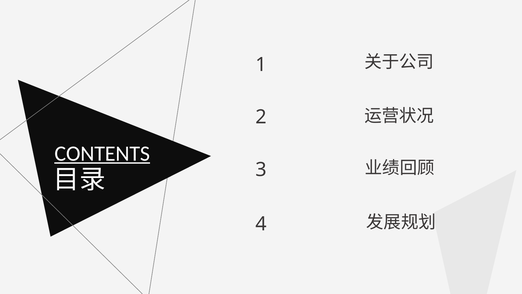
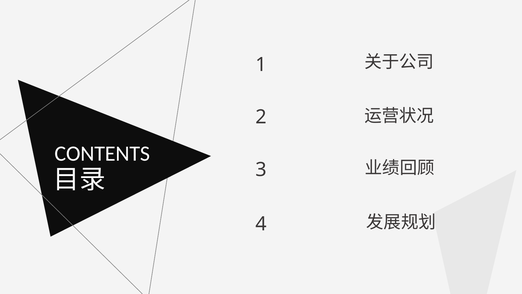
CONTENTS underline: present -> none
